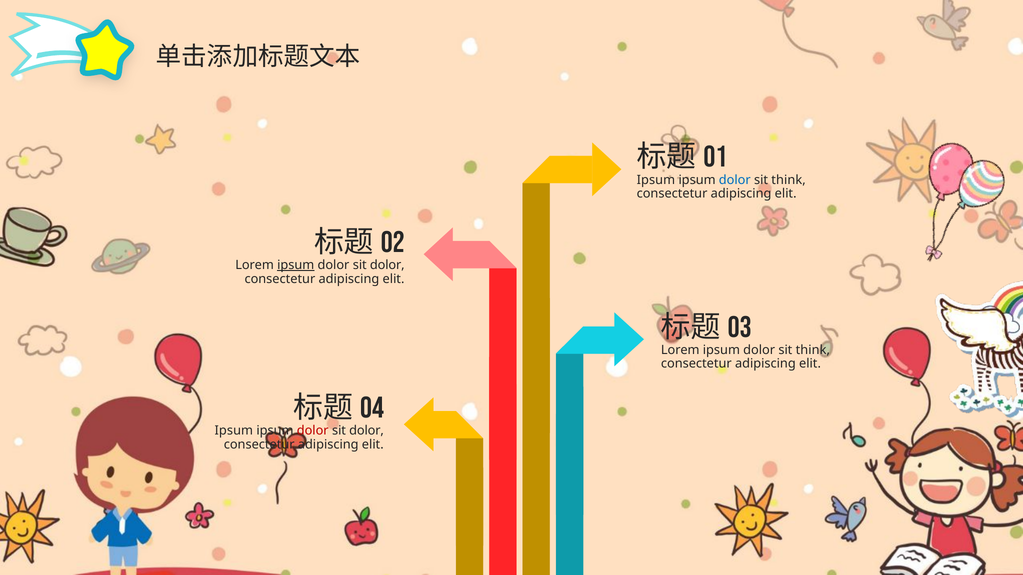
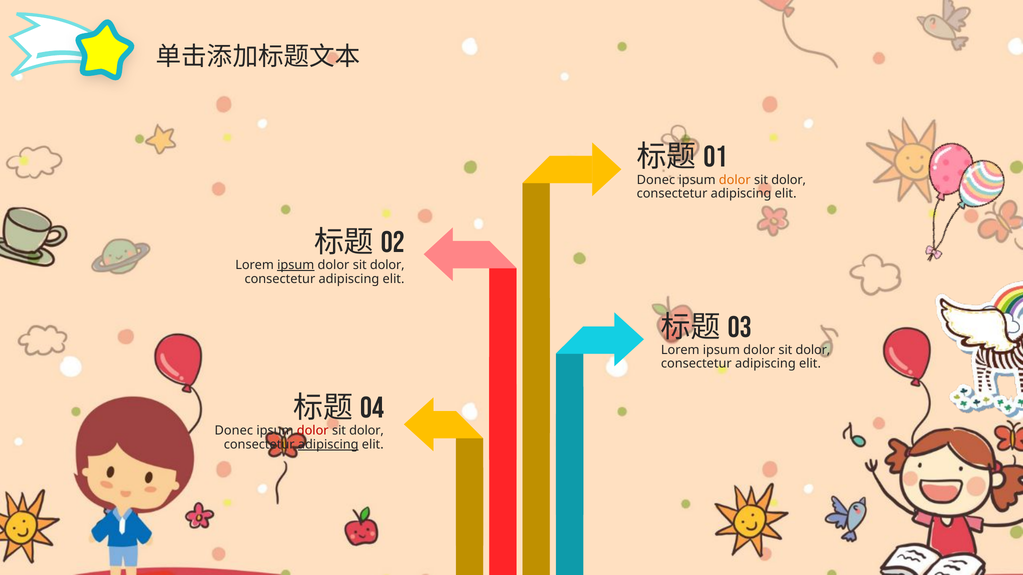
Ipsum at (656, 180): Ipsum -> Donec
dolor at (735, 180) colour: blue -> orange
think at (789, 180): think -> dolor
think at (813, 350): think -> dolor
Ipsum at (234, 431): Ipsum -> Donec
adipiscing at (328, 445) underline: none -> present
